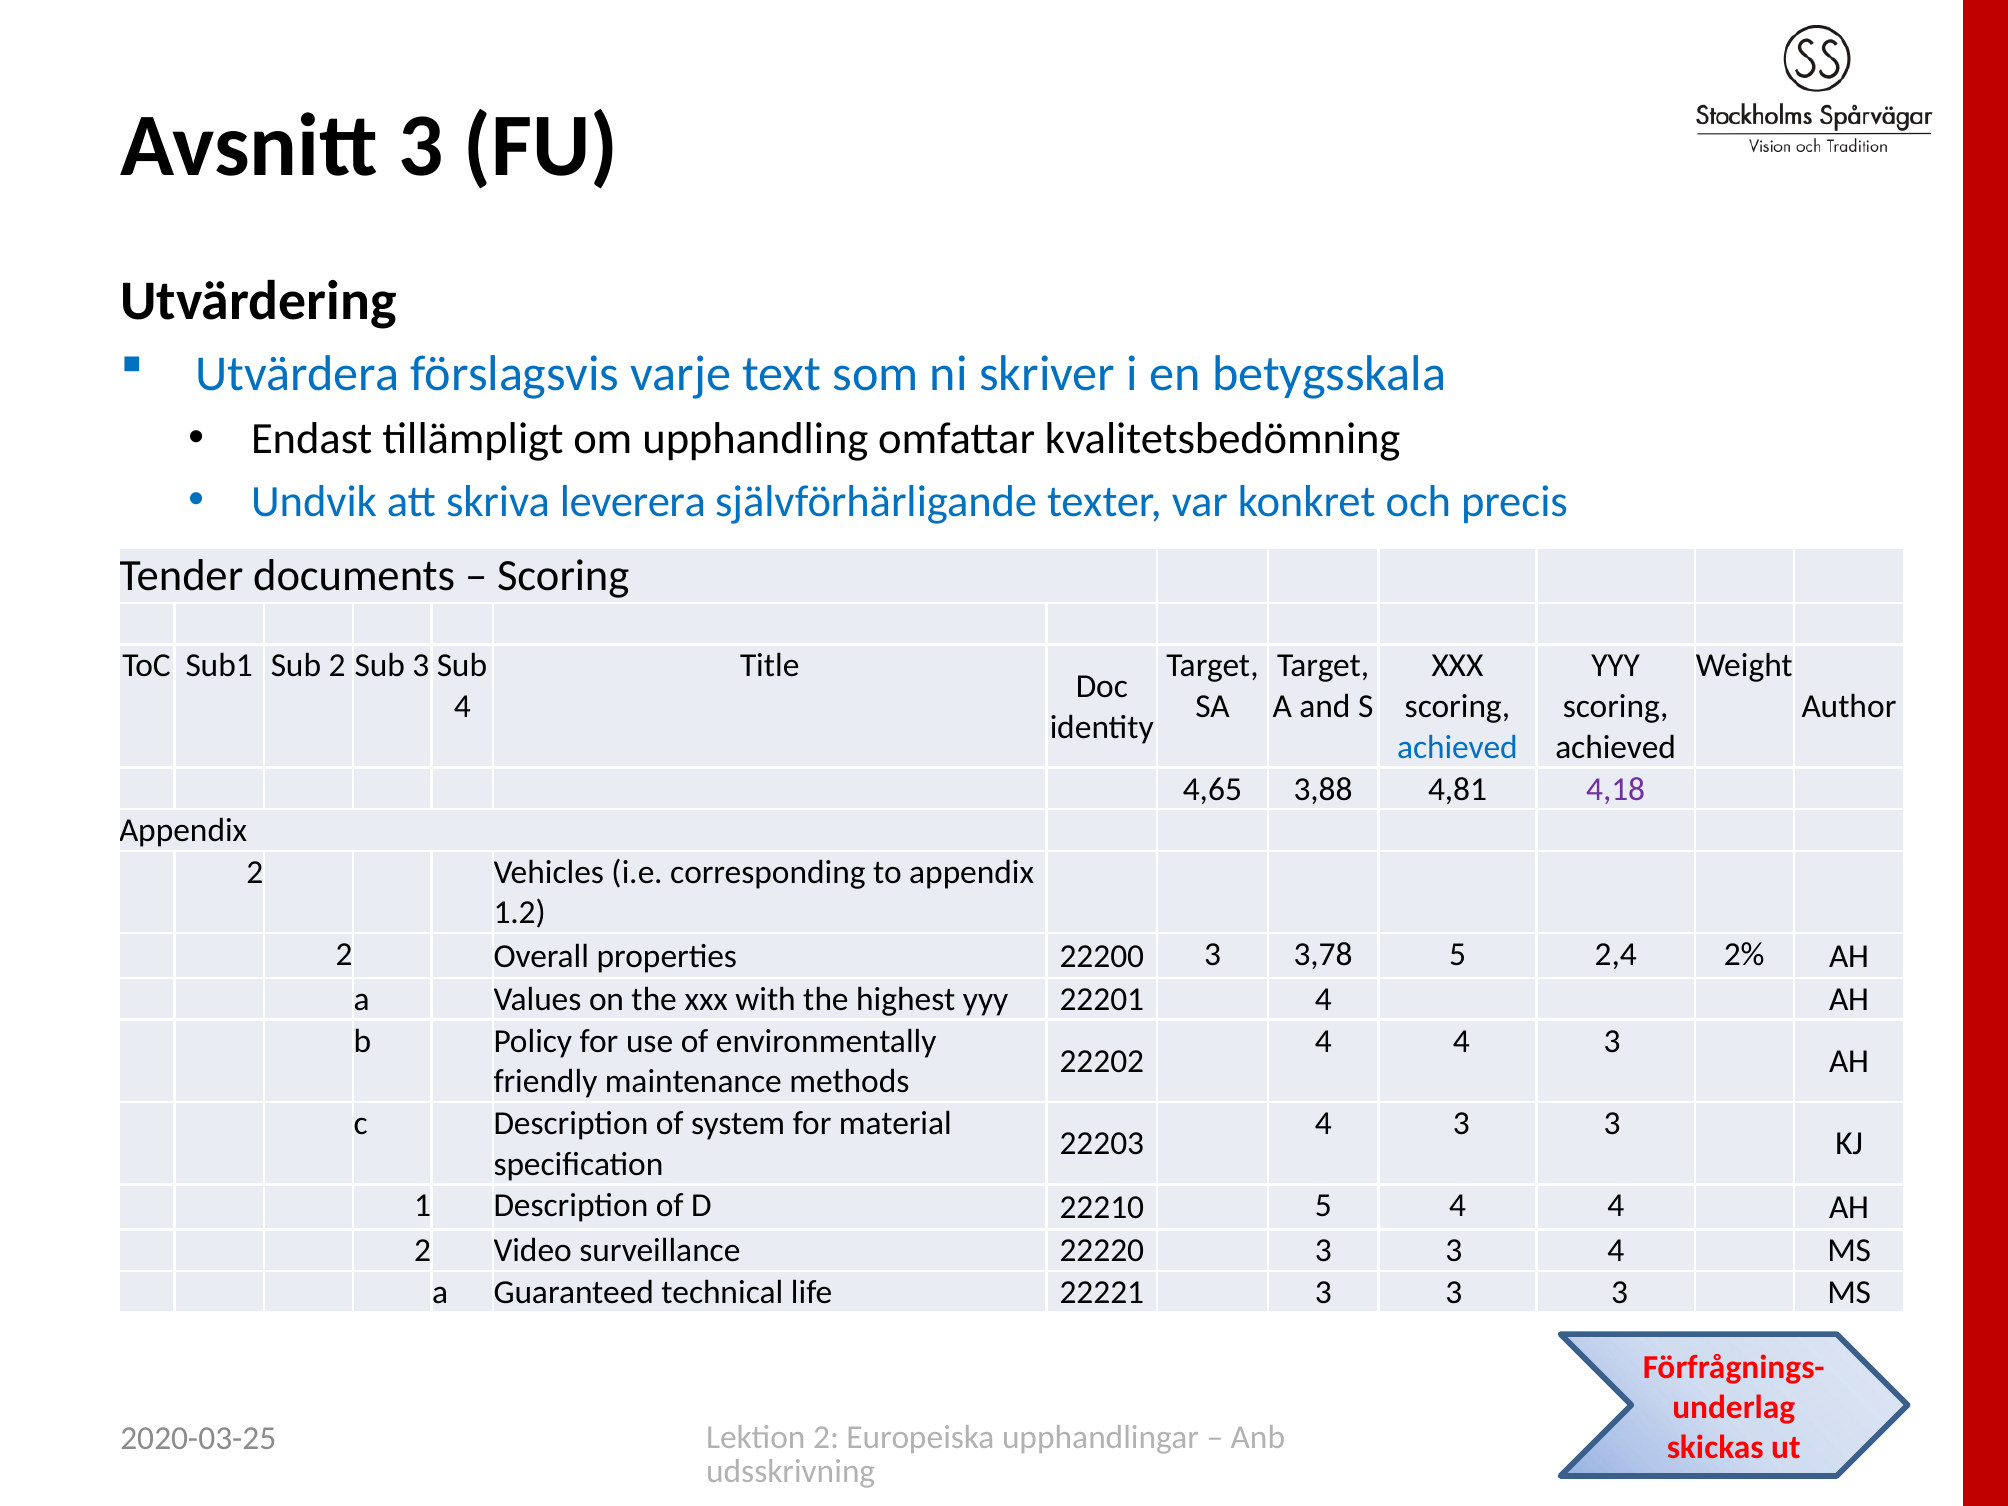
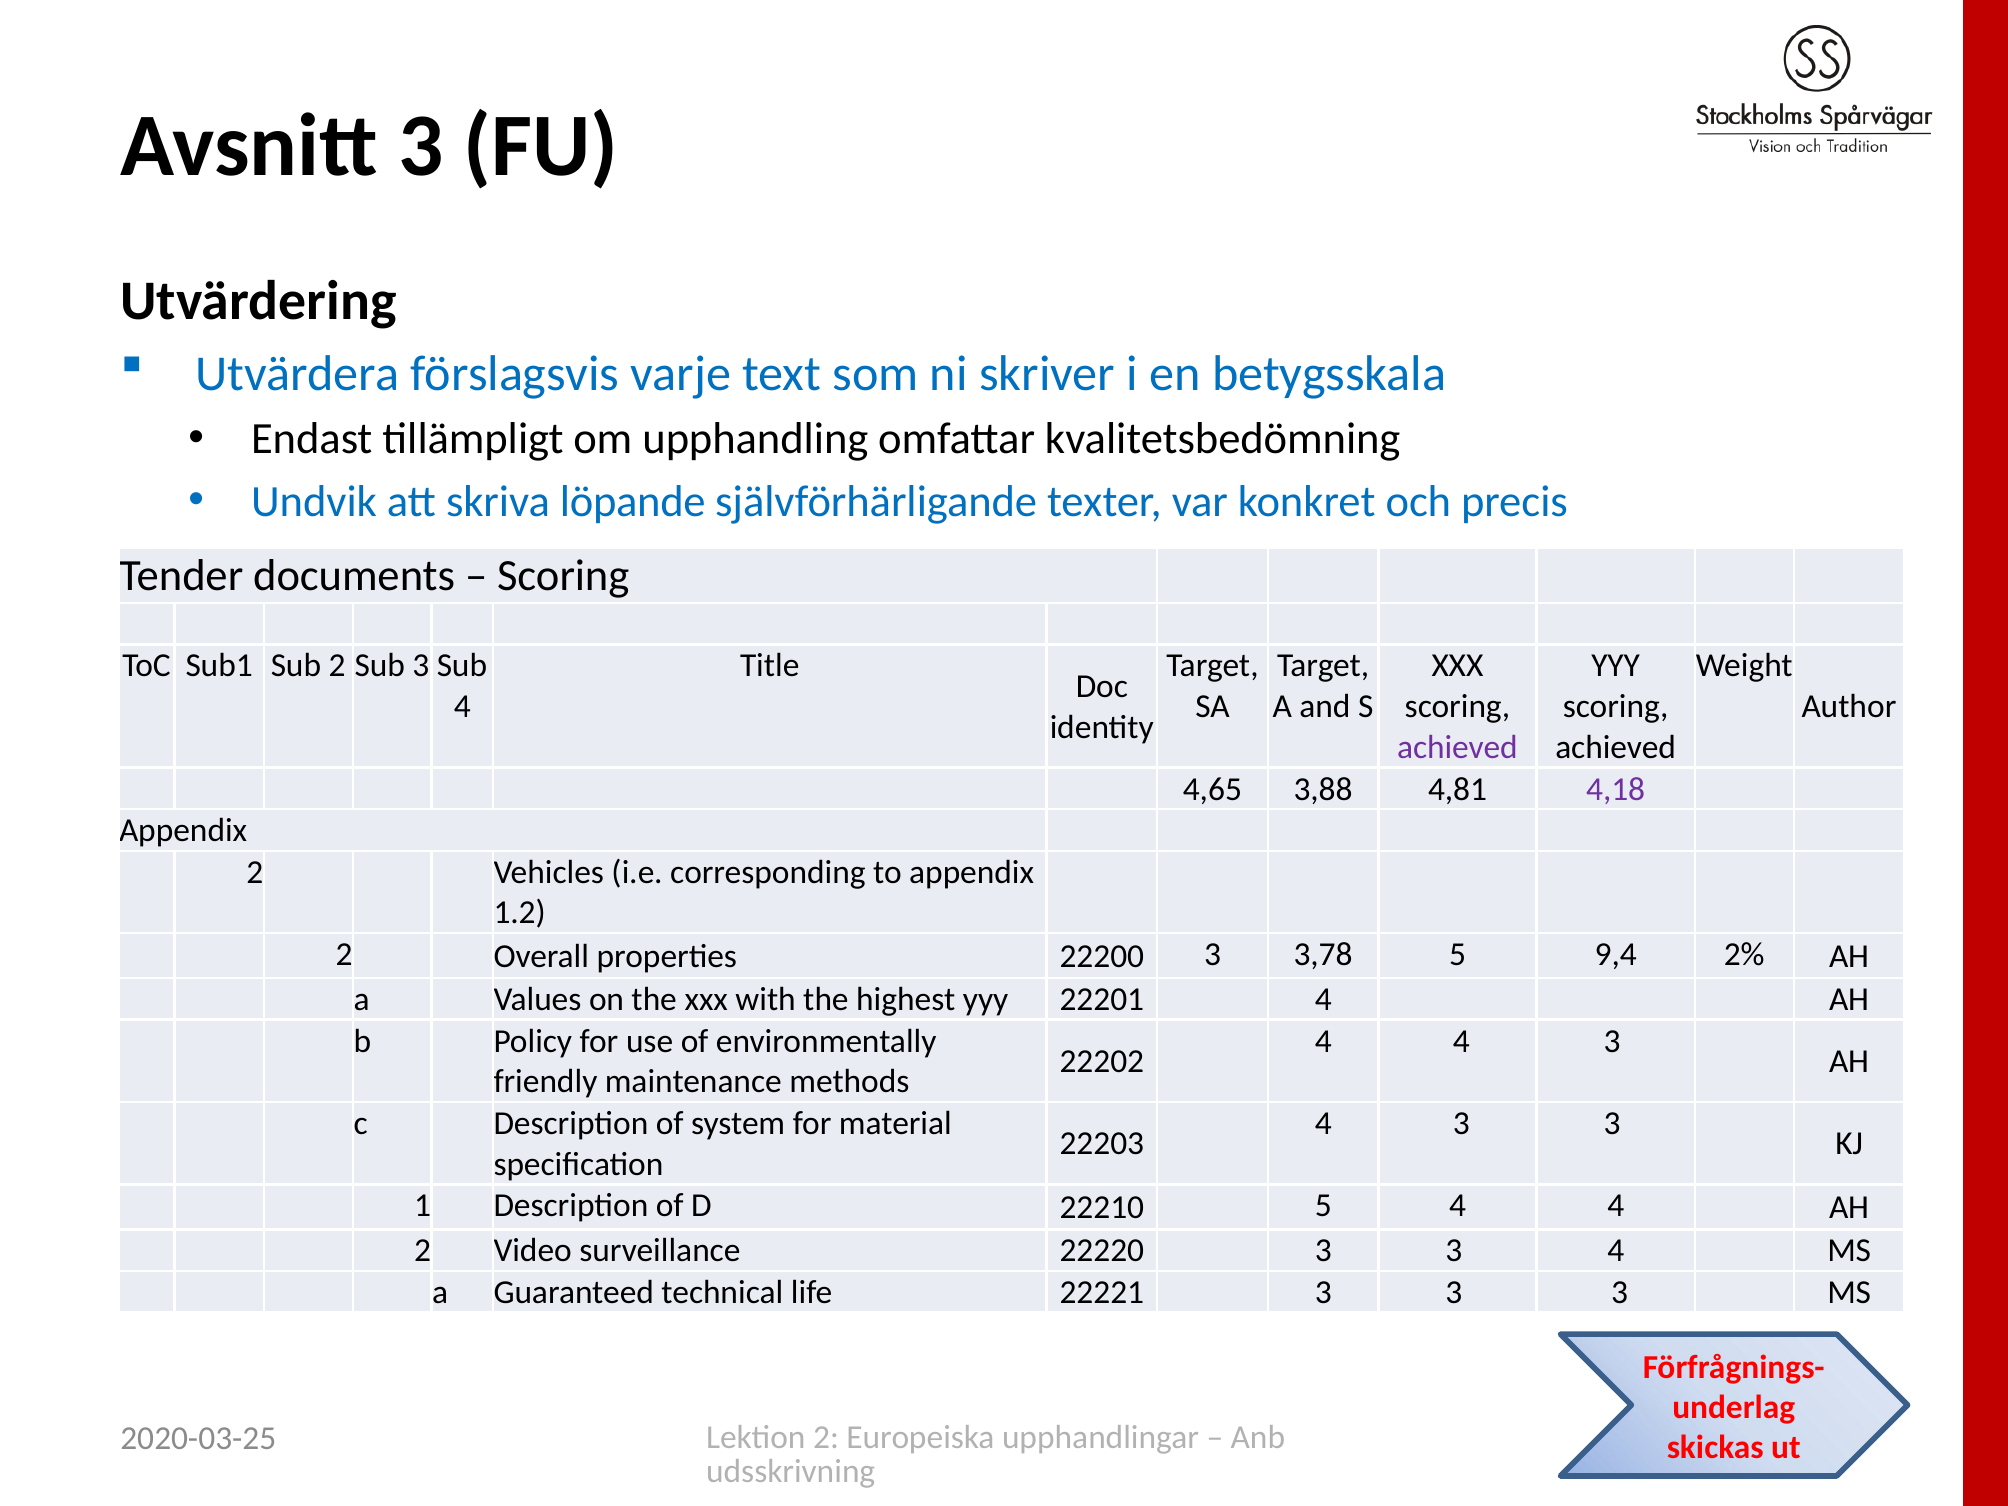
leverera: leverera -> löpande
achieved at (1458, 747) colour: blue -> purple
2,4: 2,4 -> 9,4
